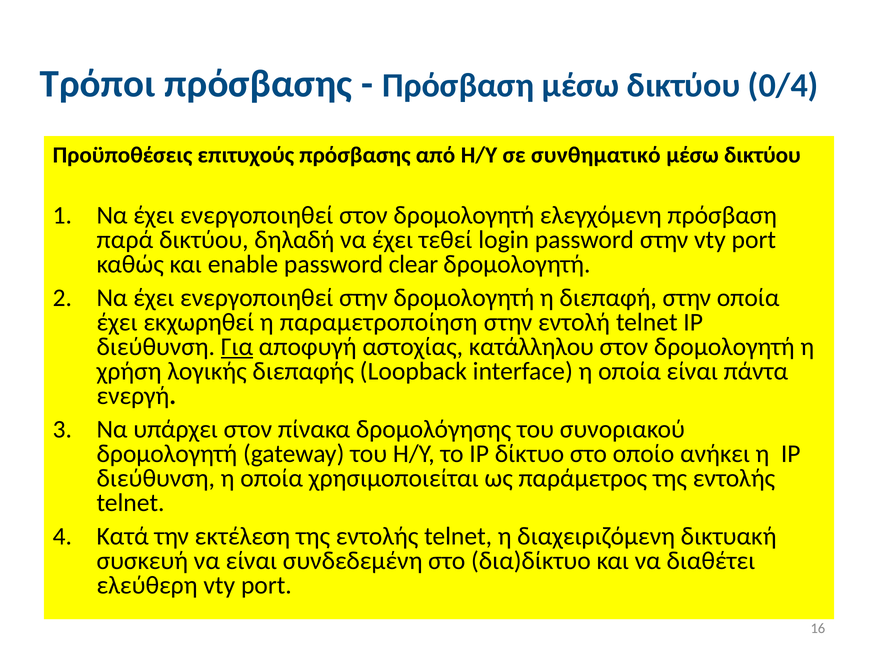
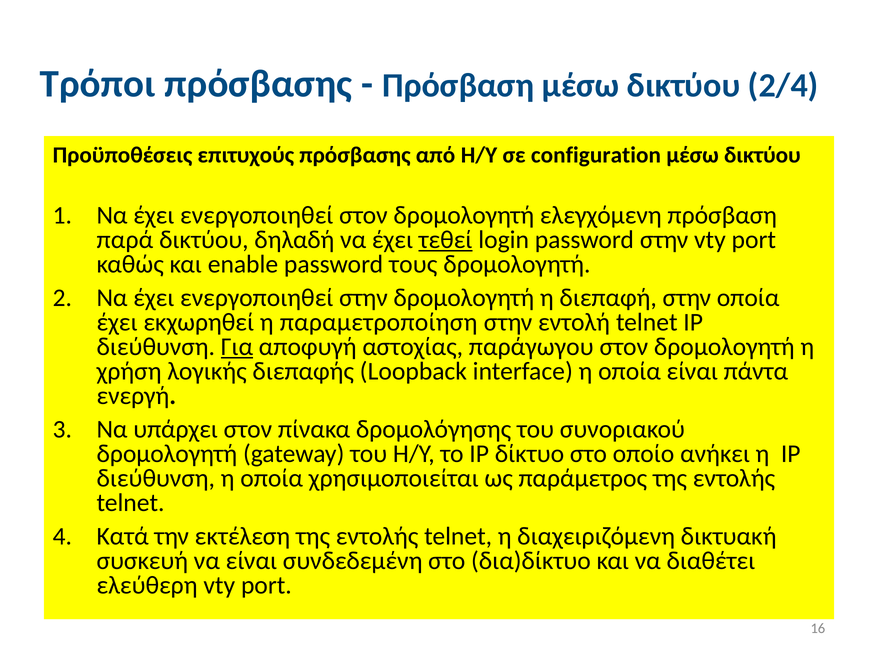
0/4: 0/4 -> 2/4
συνθηματικό: συνθηματικό -> configuration
τεθεί underline: none -> present
clear: clear -> τους
κατάλληλου: κατάλληλου -> παράγωγου
